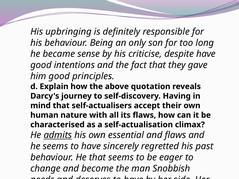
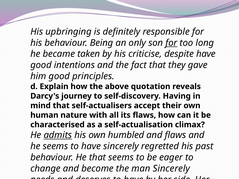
for at (171, 43) underline: none -> present
sense: sense -> taken
own essential: essential -> humbled
man Snobbish: Snobbish -> Sincerely
